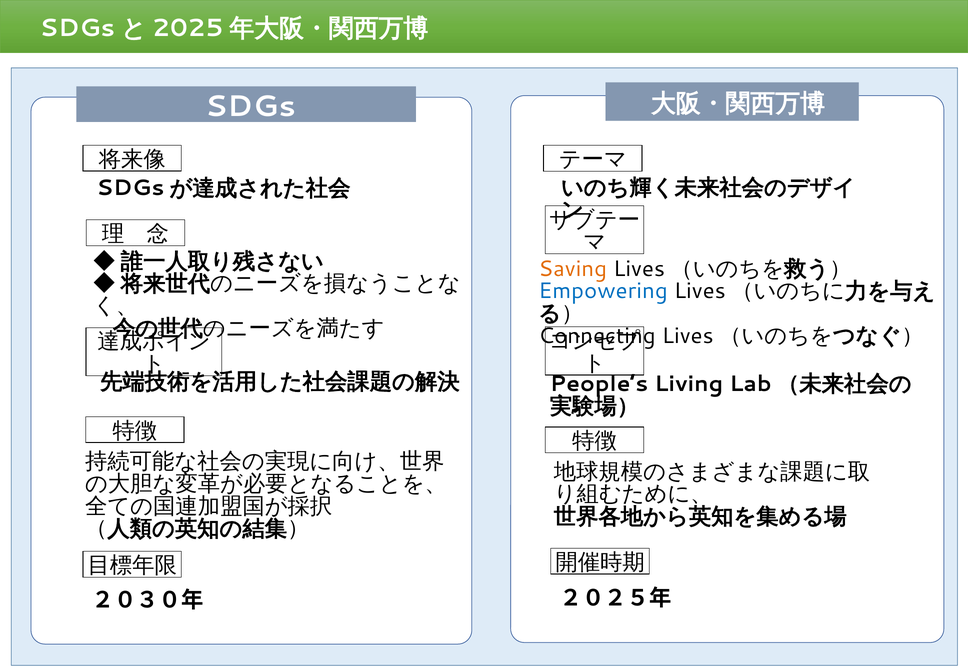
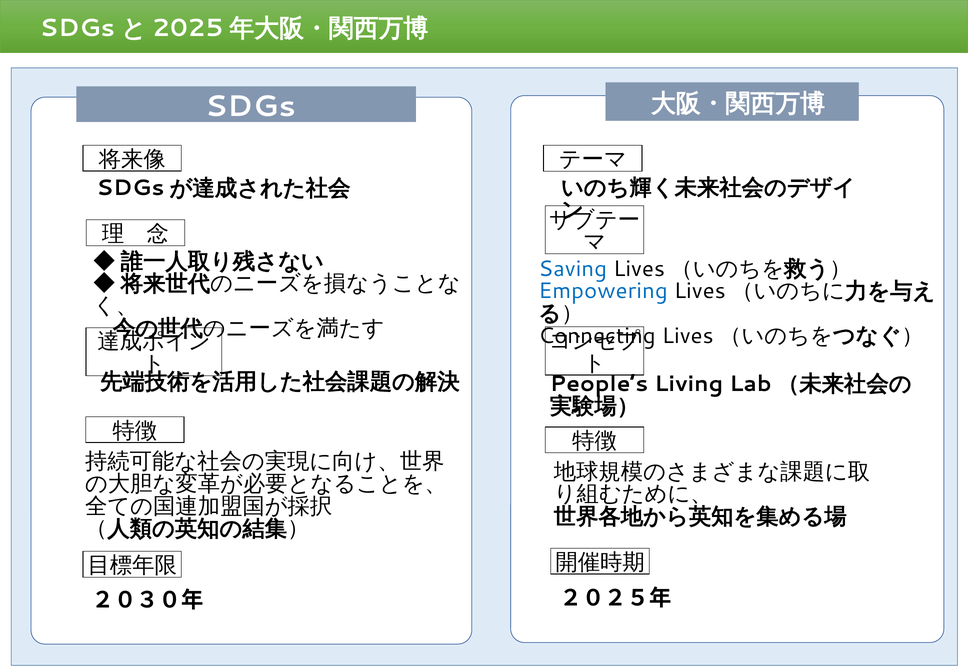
Saving colour: orange -> blue
